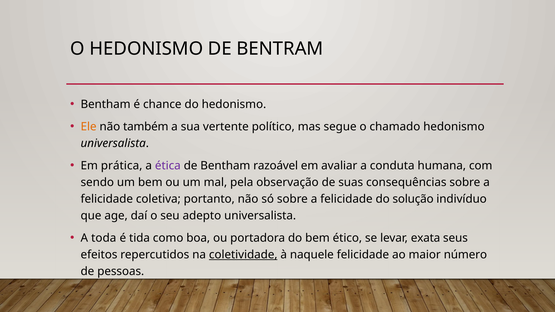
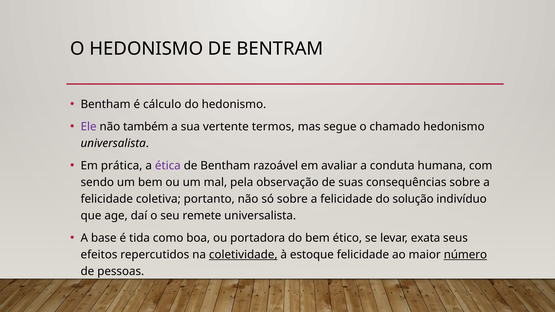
chance: chance -> cálculo
Ele colour: orange -> purple
político: político -> termos
adepto: adepto -> remete
toda: toda -> base
naquele: naquele -> estoque
número underline: none -> present
